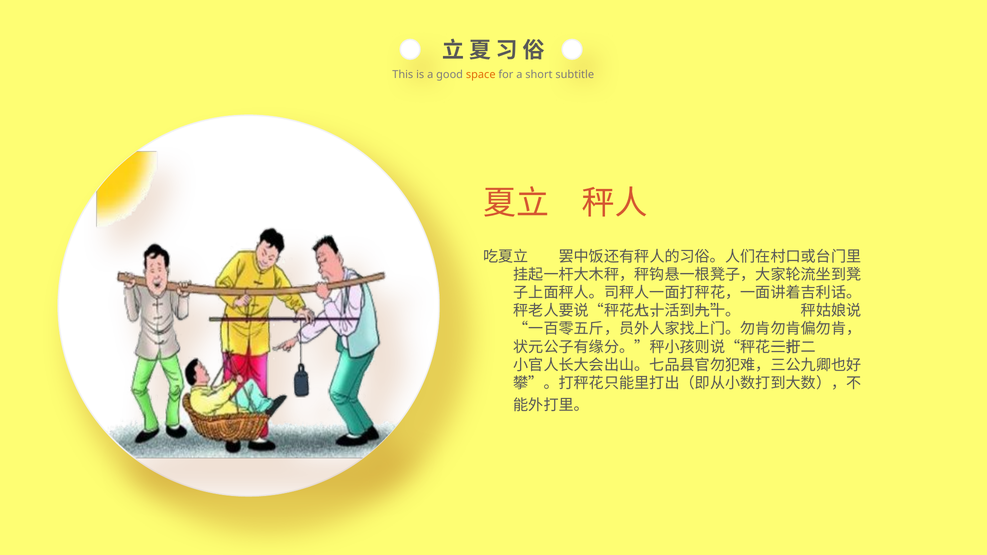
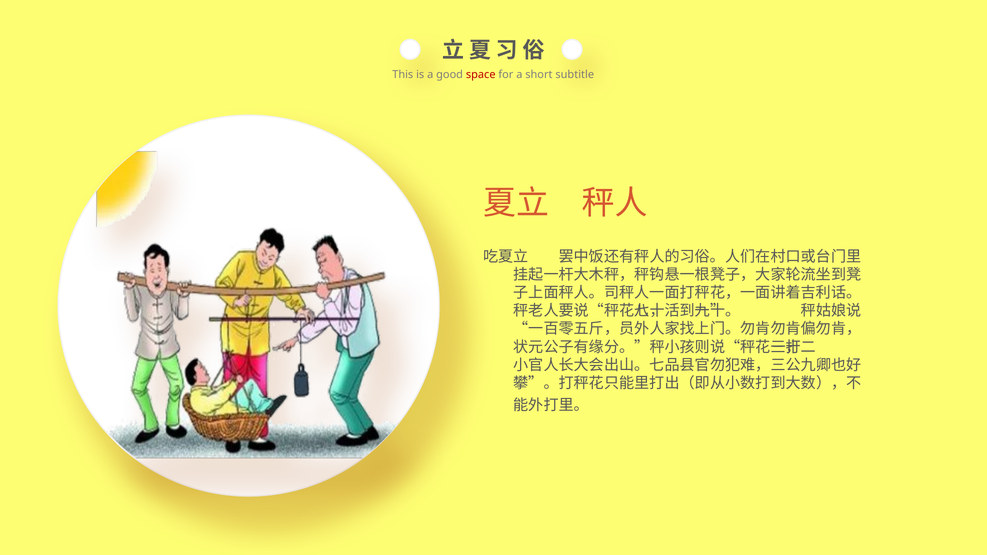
space colour: orange -> red
